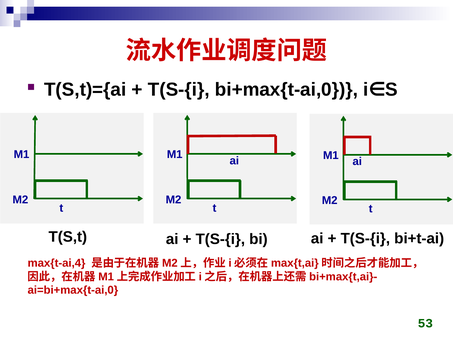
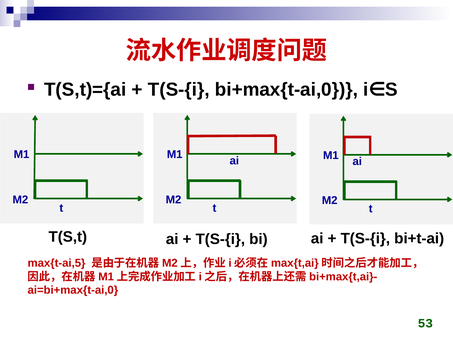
max{t-ai,4: max{t-ai,4 -> max{t-ai,5
